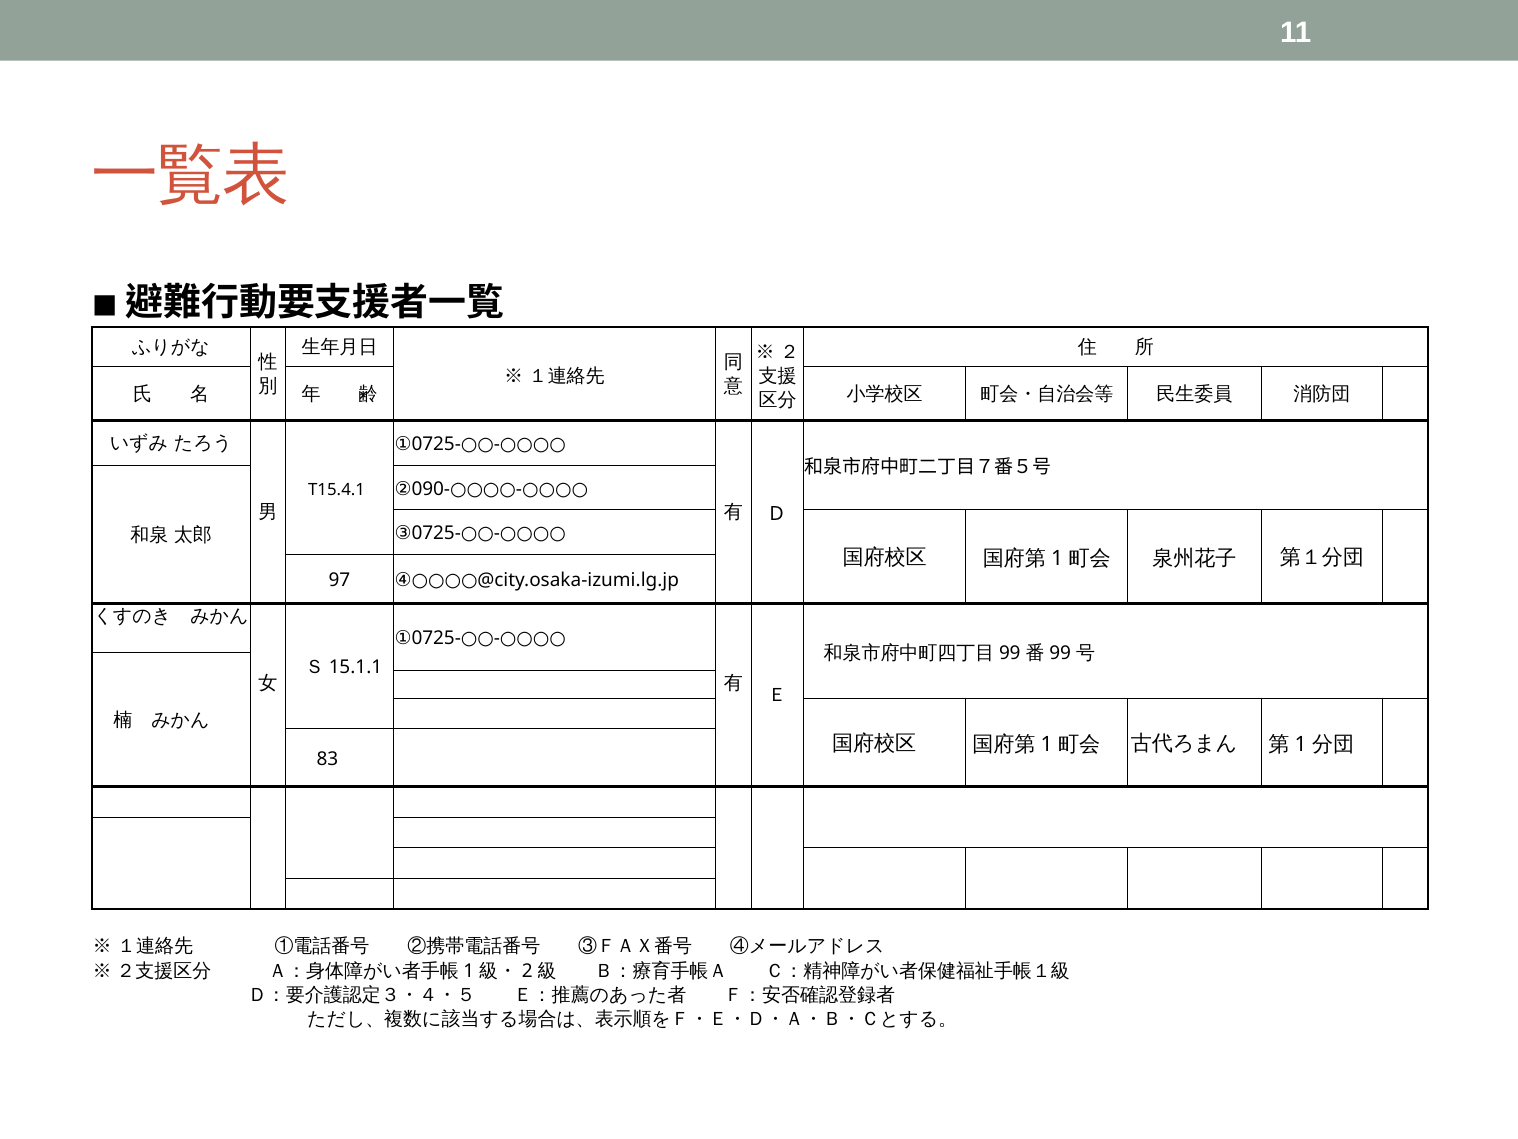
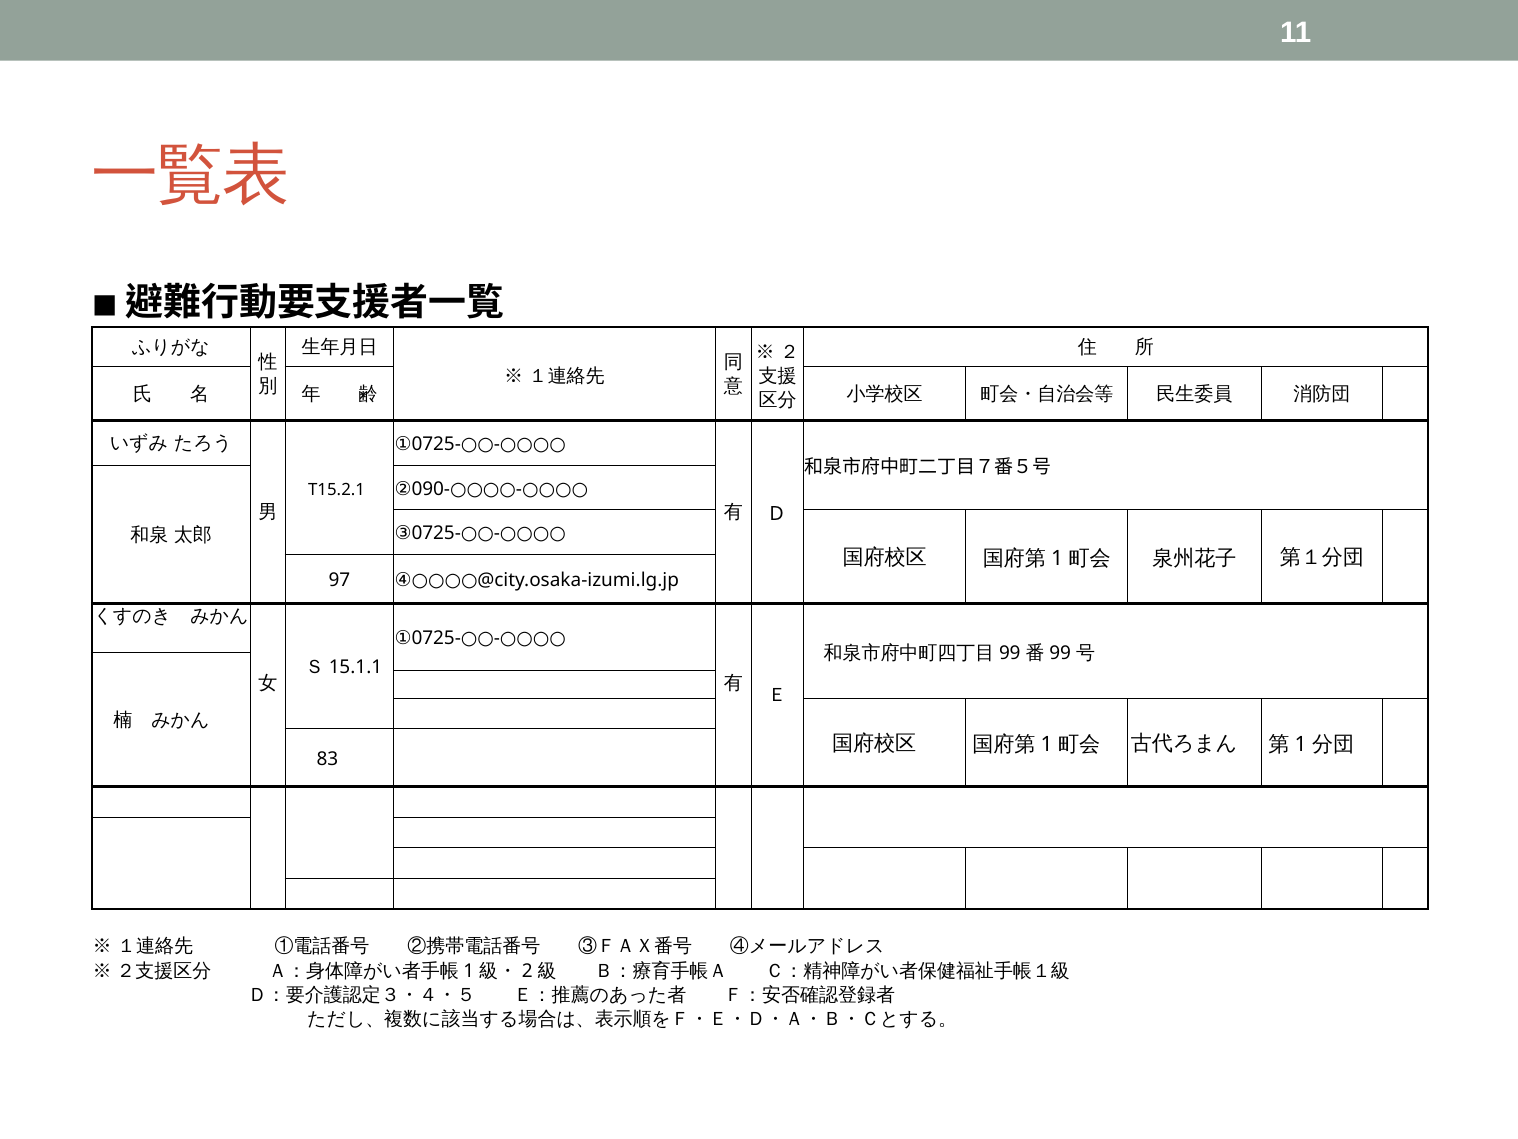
T15.4.1: T15.4.1 -> T15.2.1
